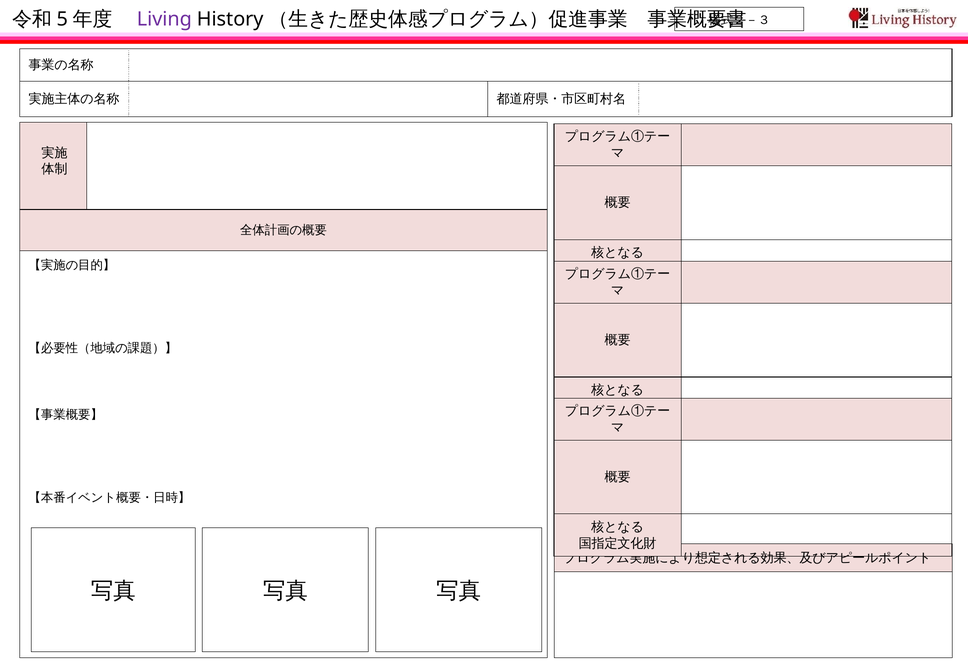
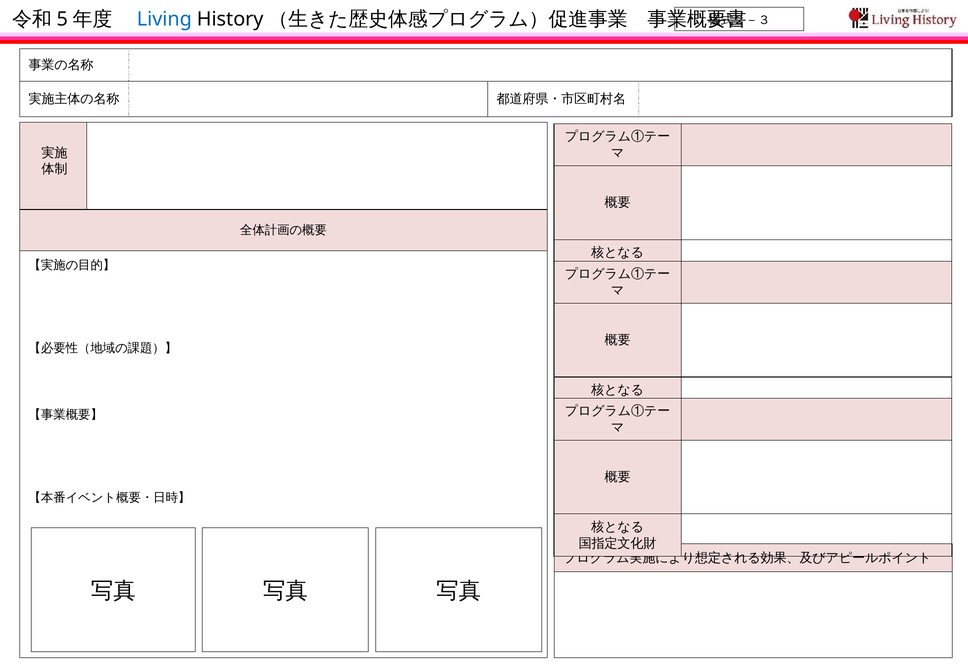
Living colour: purple -> blue
